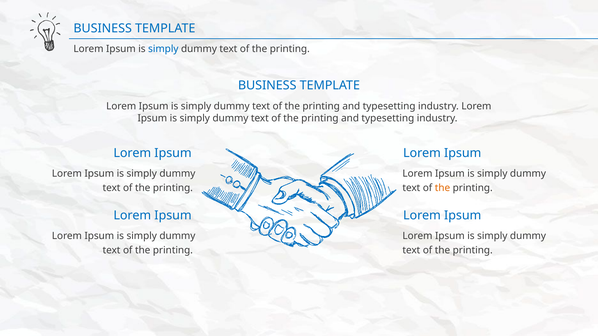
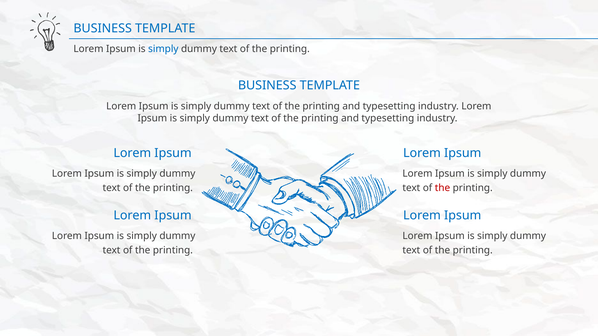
the at (443, 188) colour: orange -> red
